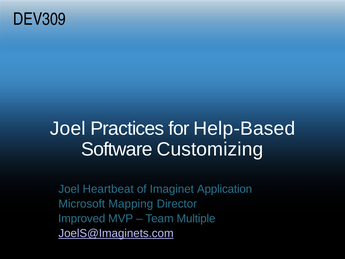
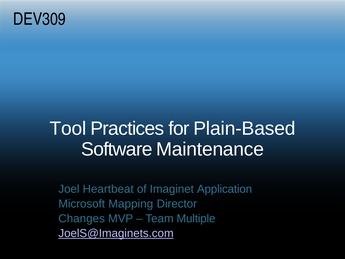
Joel at (68, 129): Joel -> Tool
Help-Based: Help-Based -> Plain-Based
Customizing: Customizing -> Maintenance
Improved: Improved -> Changes
